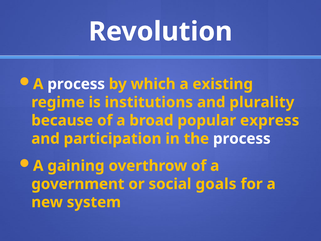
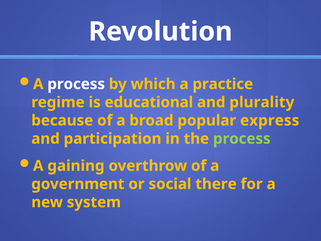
existing: existing -> practice
institutions: institutions -> educational
process at (242, 139) colour: white -> light green
goals: goals -> there
